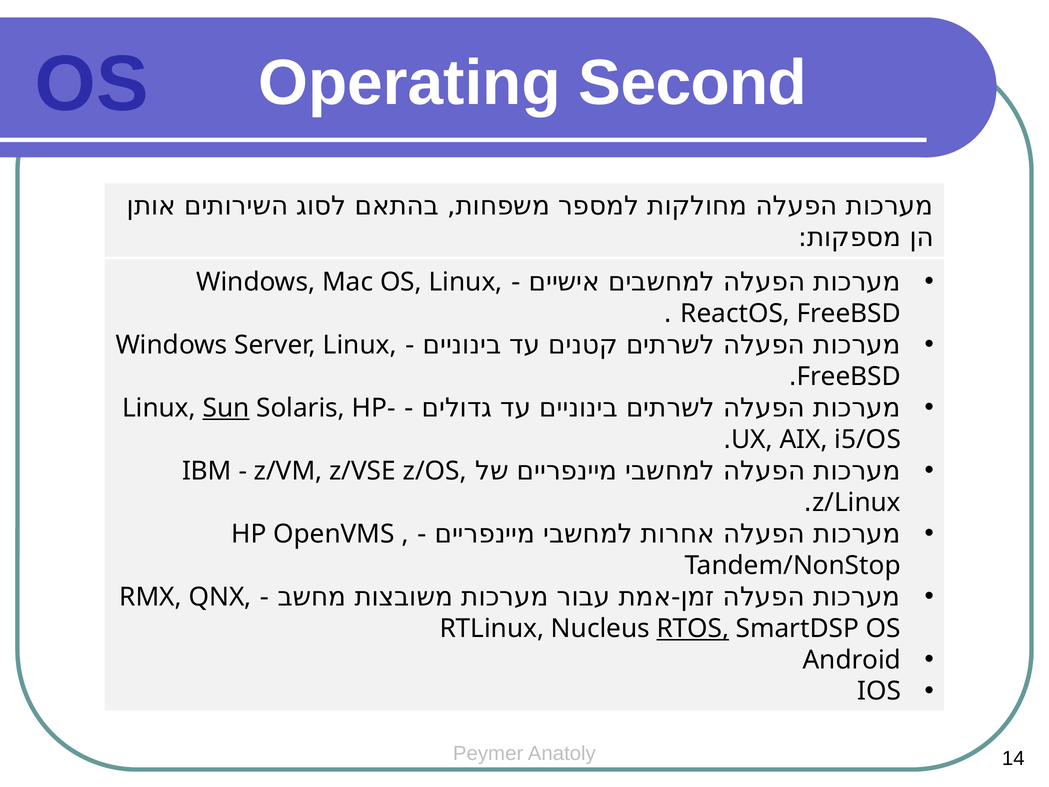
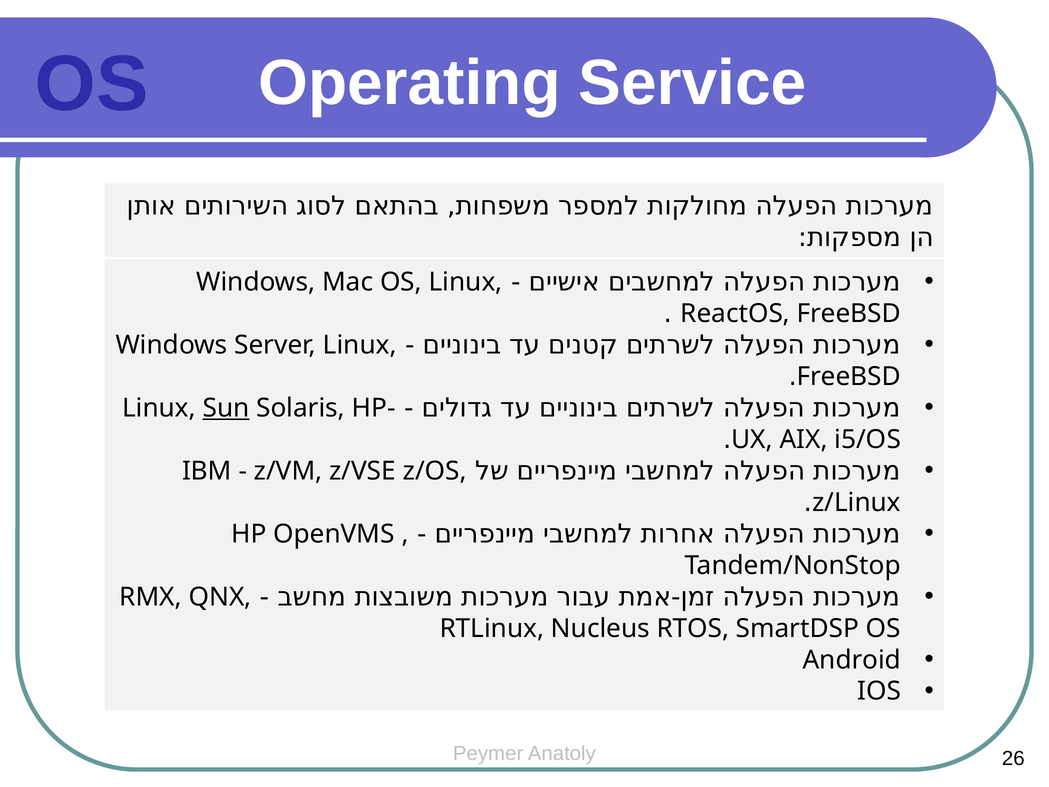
Second: Second -> Service
RTOS underline: present -> none
14: 14 -> 26
